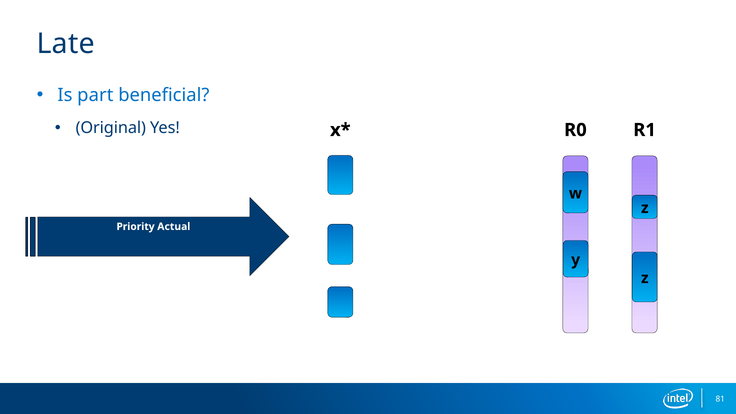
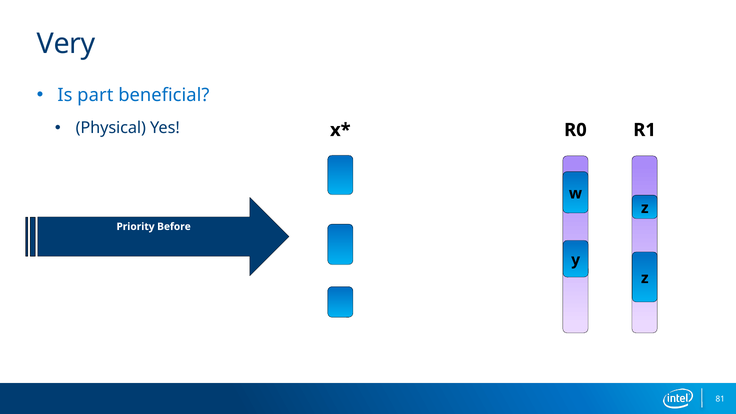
Late: Late -> Very
Original: Original -> Physical
Actual: Actual -> Before
